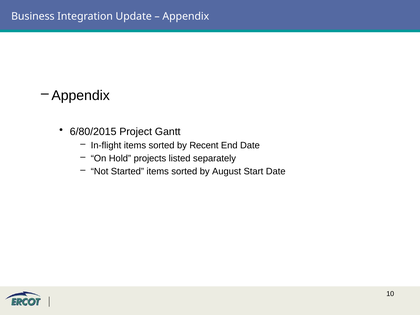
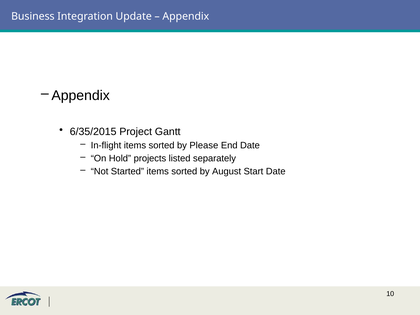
6/80/2015: 6/80/2015 -> 6/35/2015
Recent: Recent -> Please
